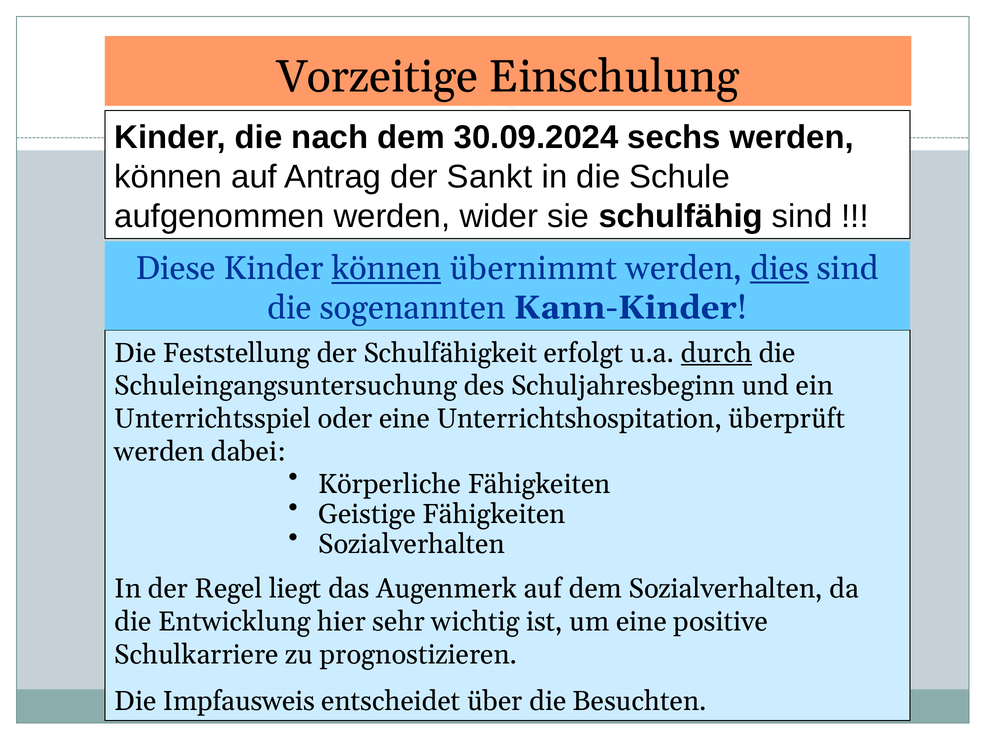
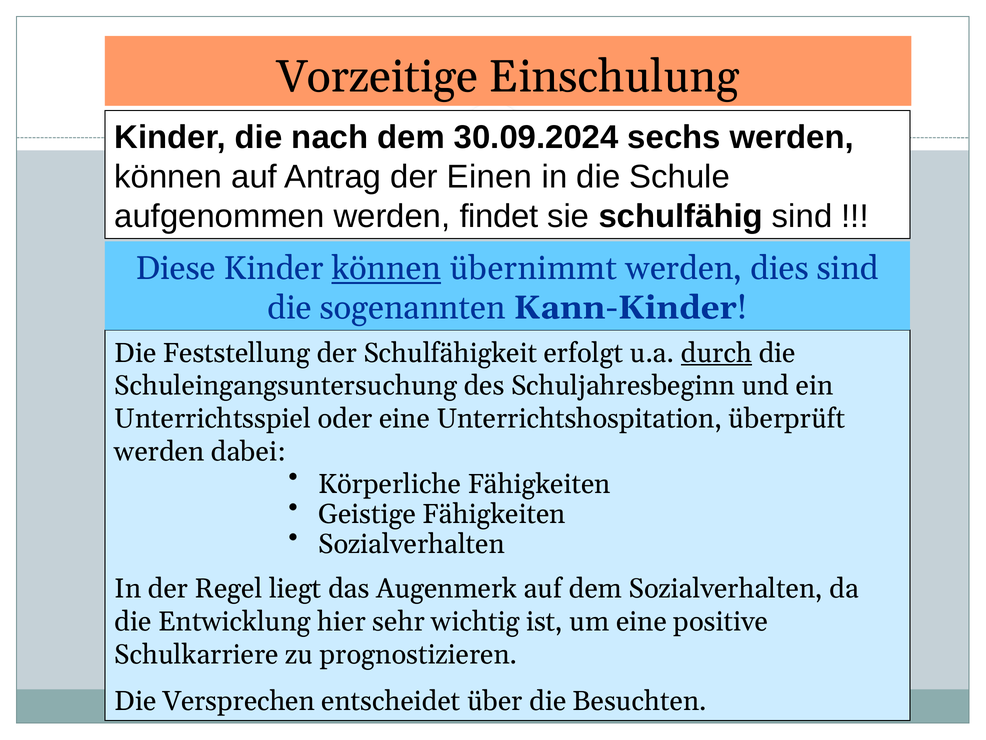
Sankt: Sankt -> Einen
wider: wider -> findet
dies underline: present -> none
Impfausweis: Impfausweis -> Versprechen
